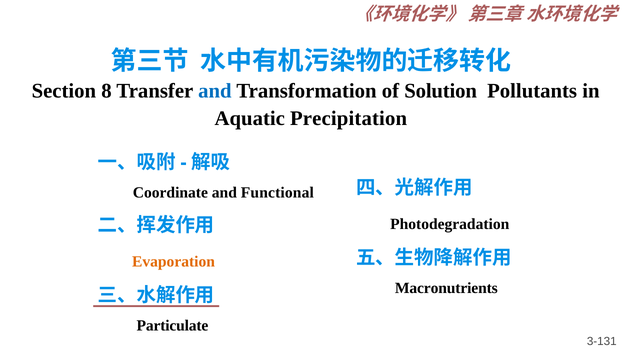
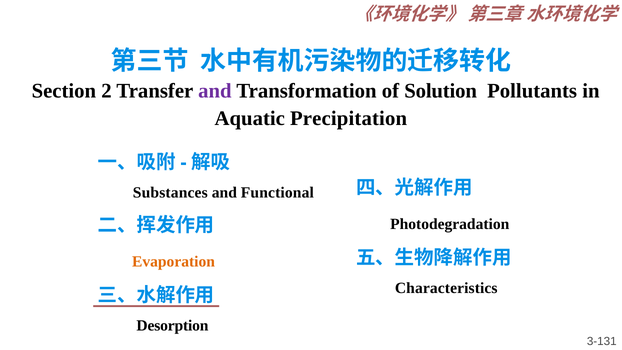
8: 8 -> 2
and at (215, 91) colour: blue -> purple
Coordinate: Coordinate -> Substances
Macronutrients: Macronutrients -> Characteristics
Particulate: Particulate -> Desorption
